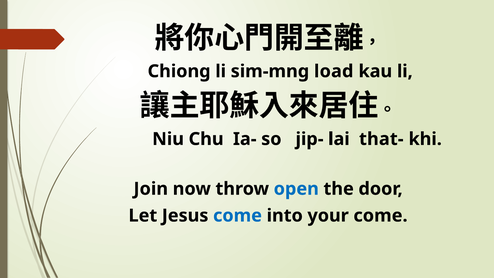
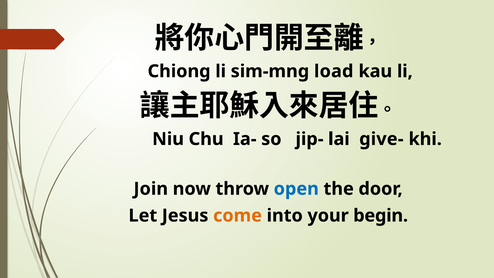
that-: that- -> give-
come at (238, 216) colour: blue -> orange
your come: come -> begin
